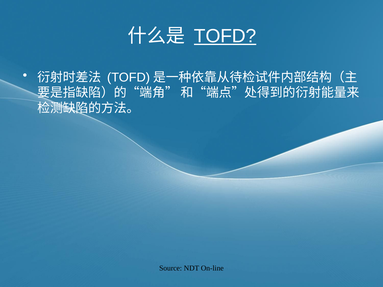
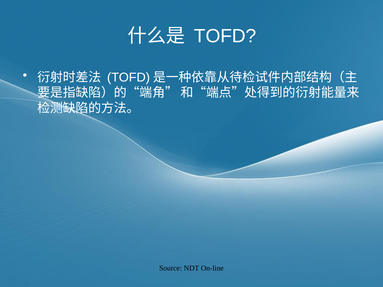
TOFD underline: present -> none
